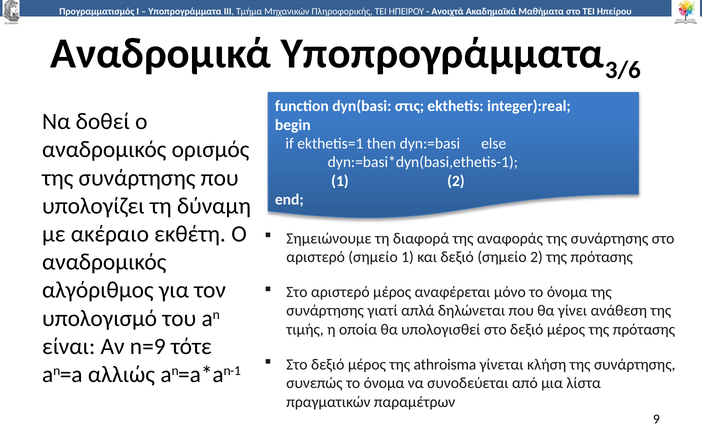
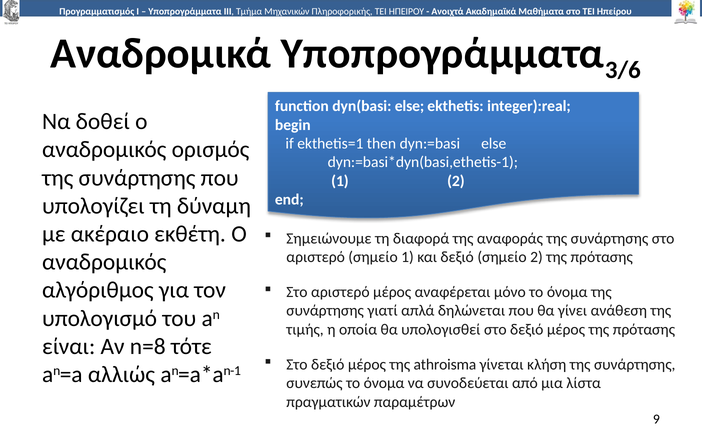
dyn(basi στις: στις -> else
n=9: n=9 -> n=8
